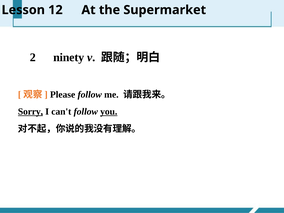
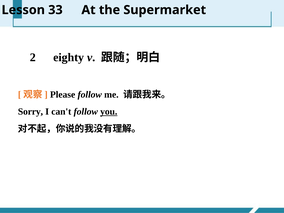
12: 12 -> 33
ninety: ninety -> eighty
Sorry underline: present -> none
